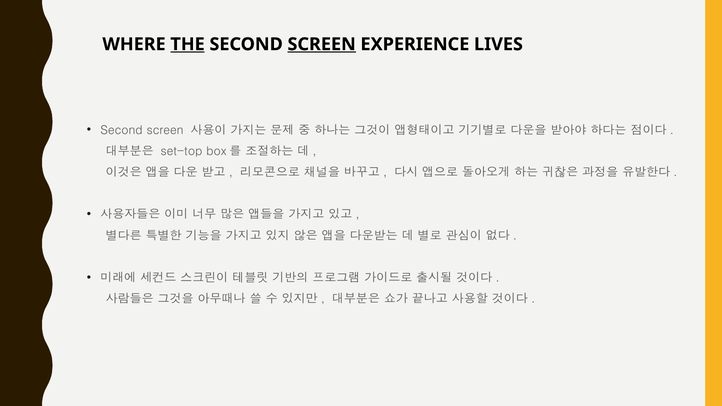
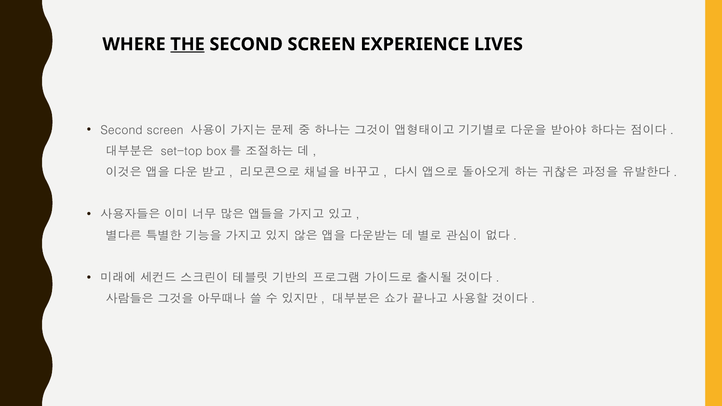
SCREEN at (322, 44) underline: present -> none
